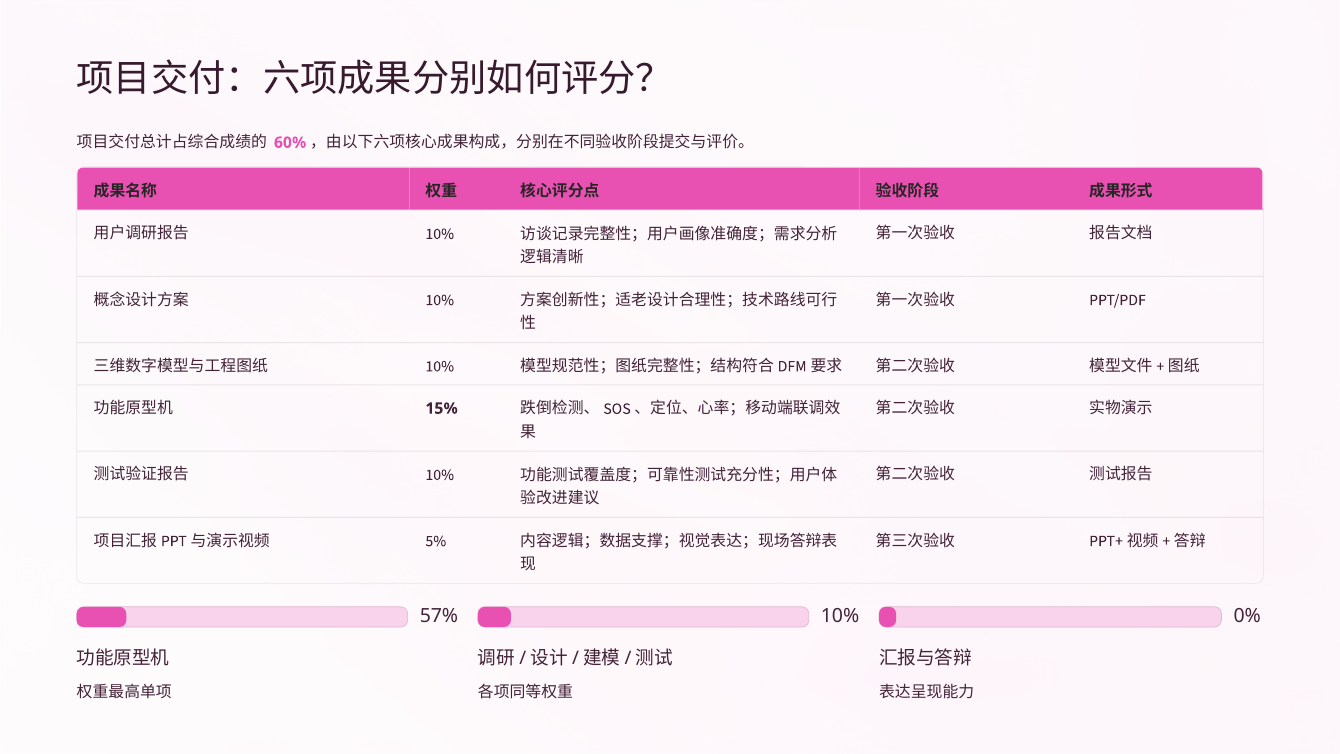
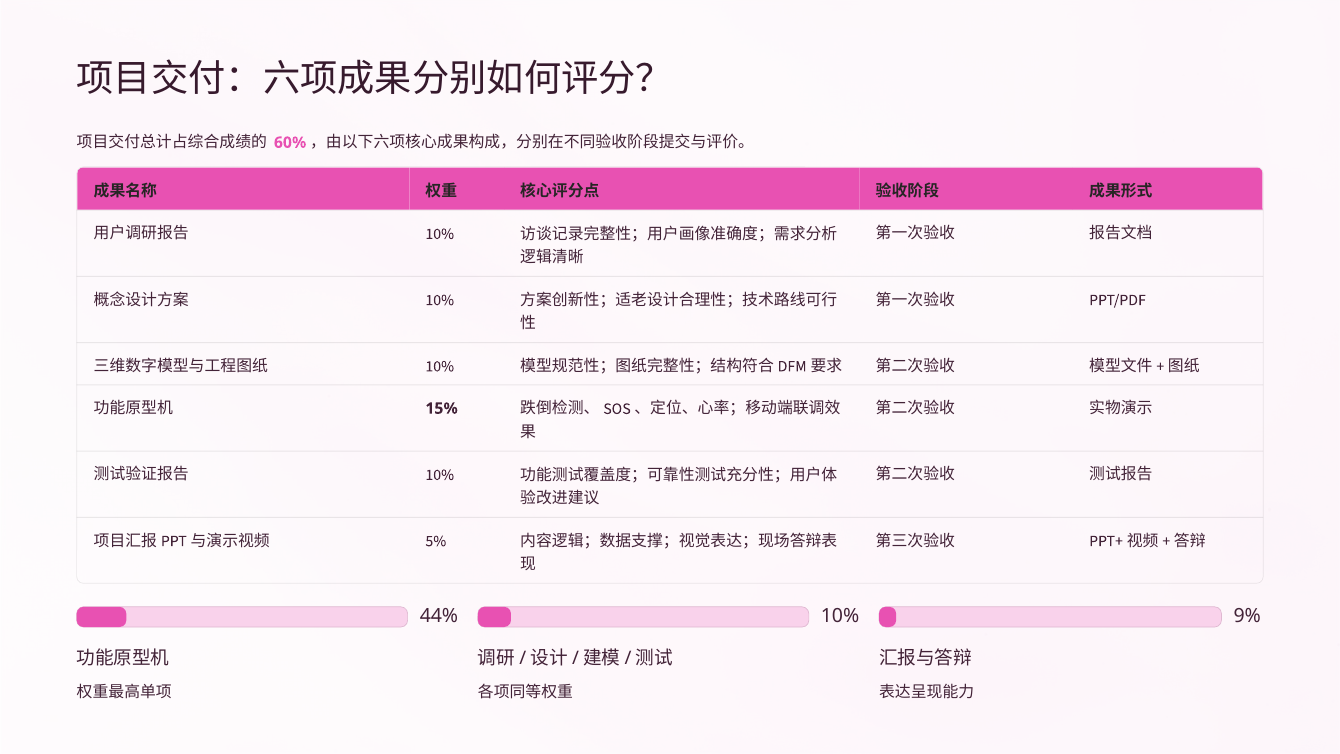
57%: 57% -> 44%
0%: 0% -> 9%
